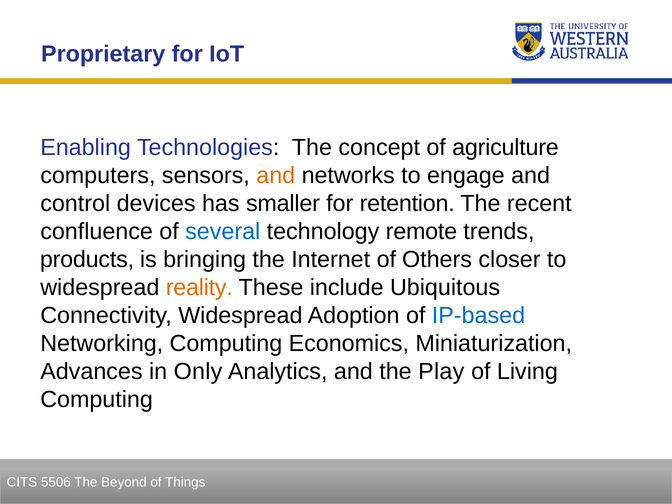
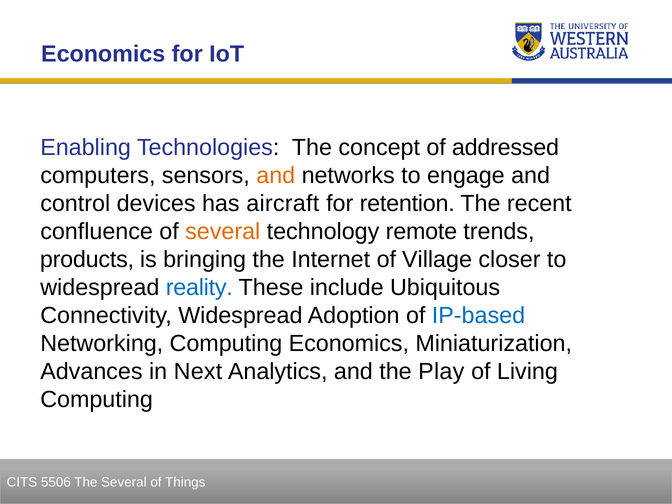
Proprietary at (103, 54): Proprietary -> Economics
agriculture: agriculture -> addressed
smaller: smaller -> aircraft
several at (223, 232) colour: blue -> orange
Others: Others -> Village
reality colour: orange -> blue
Only: Only -> Next
The Beyond: Beyond -> Several
